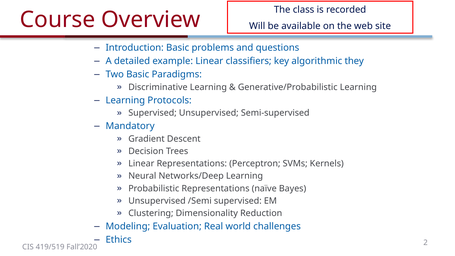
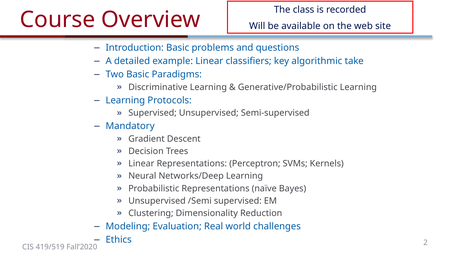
they: they -> take
